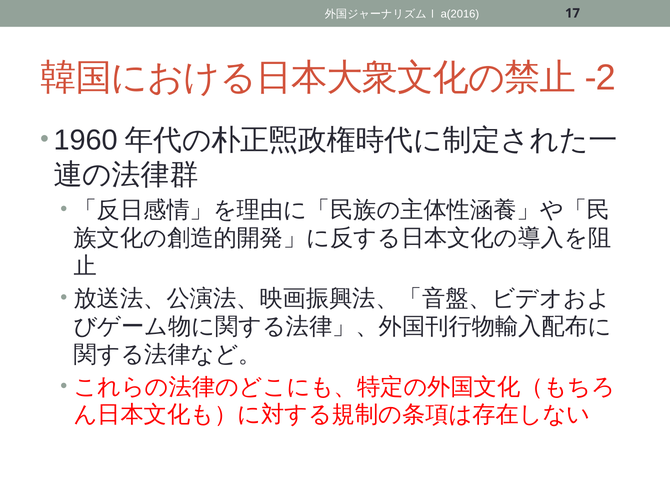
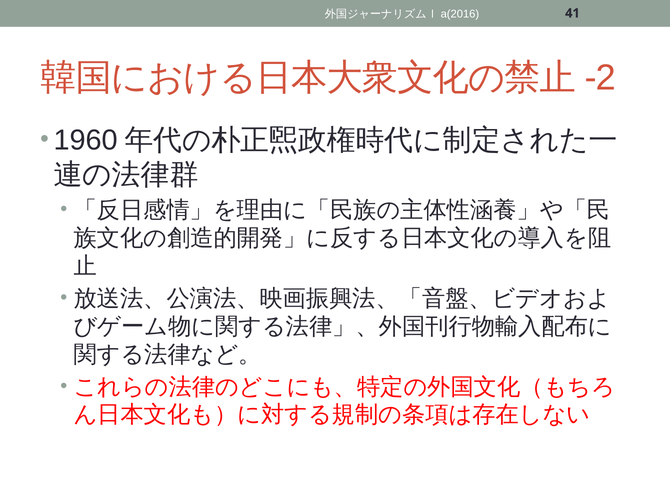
17: 17 -> 41
